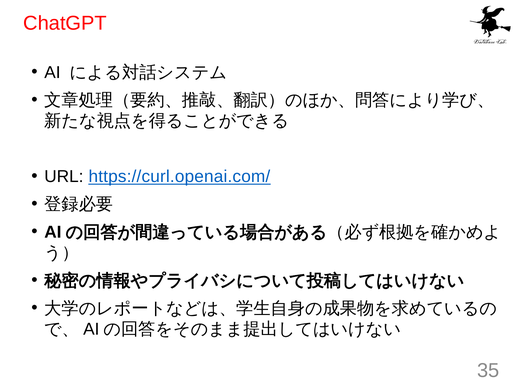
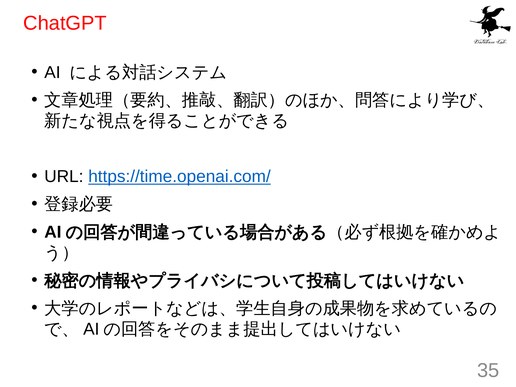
https://curl.openai.com/: https://curl.openai.com/ -> https://time.openai.com/
